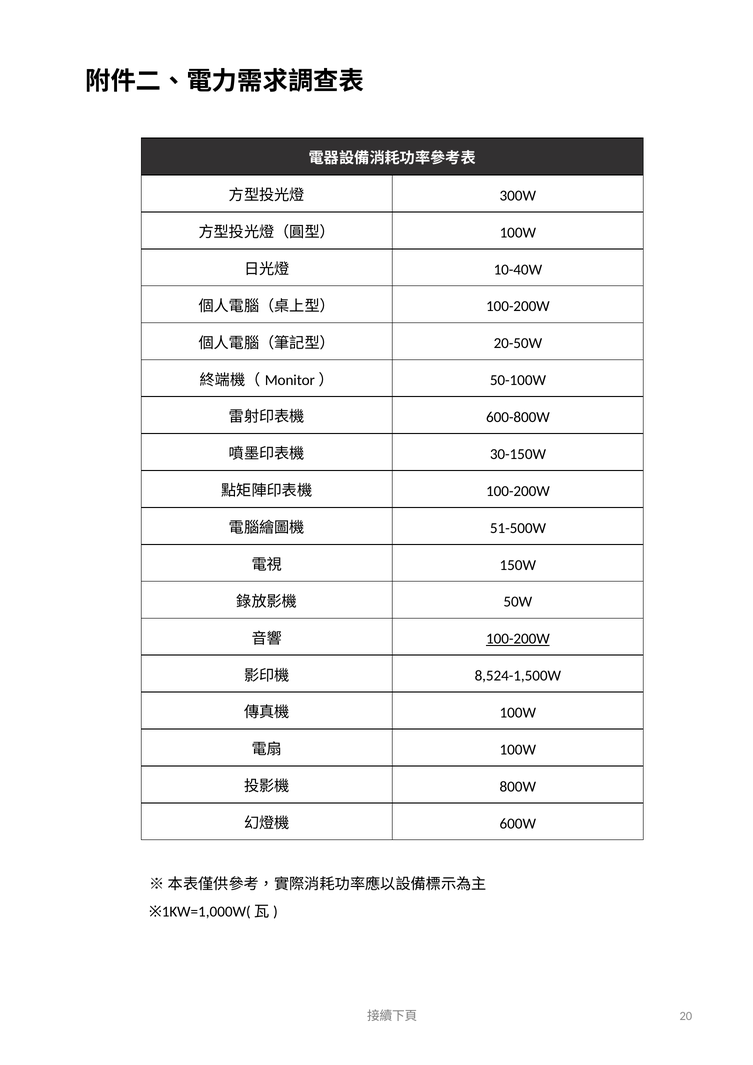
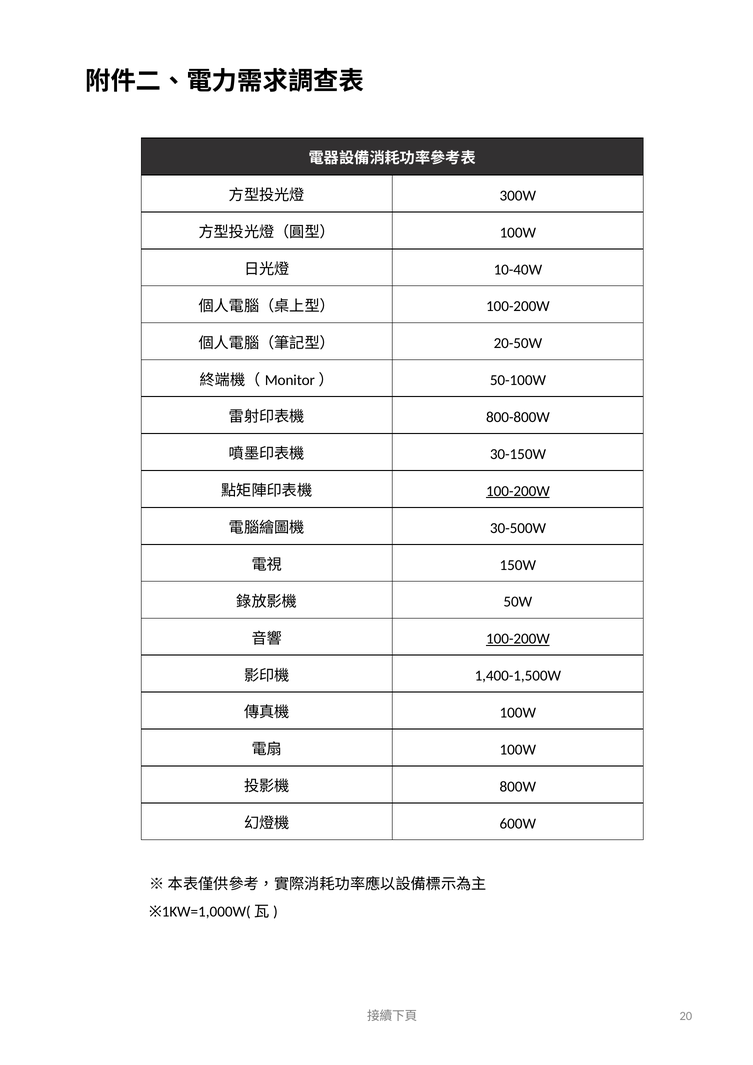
600-800W: 600-800W -> 800-800W
100-200W at (518, 491) underline: none -> present
51-500W: 51-500W -> 30-500W
8,524-1,500W: 8,524-1,500W -> 1,400-1,500W
